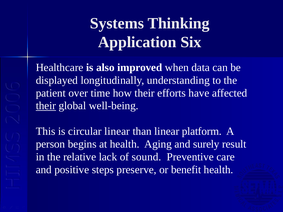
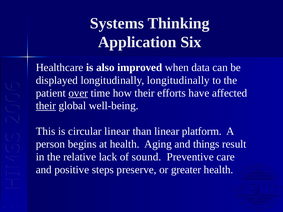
longitudinally understanding: understanding -> longitudinally
over underline: none -> present
surely: surely -> things
benefit: benefit -> greater
